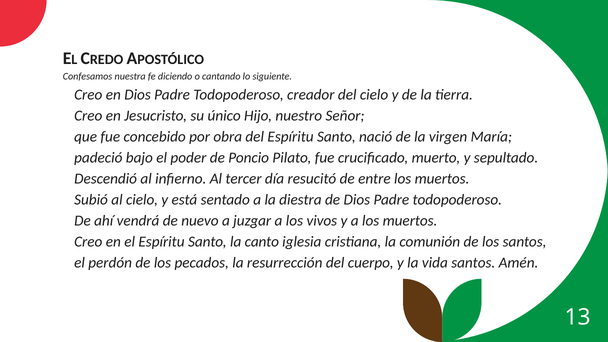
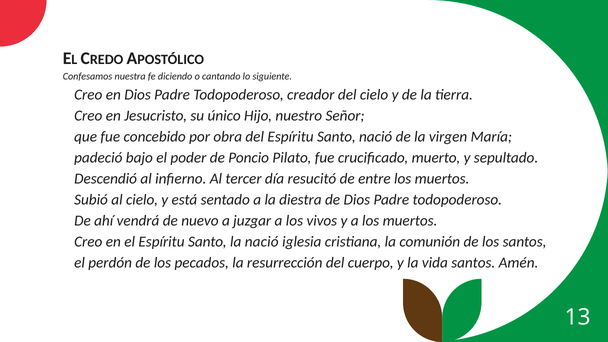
la canto: canto -> nació
